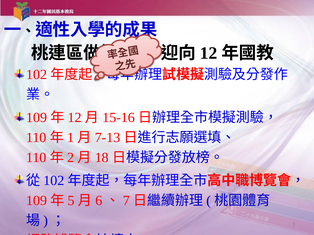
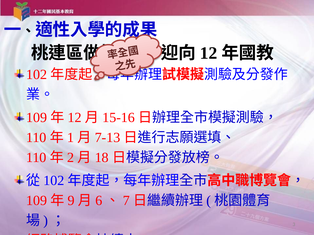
5: 5 -> 9
